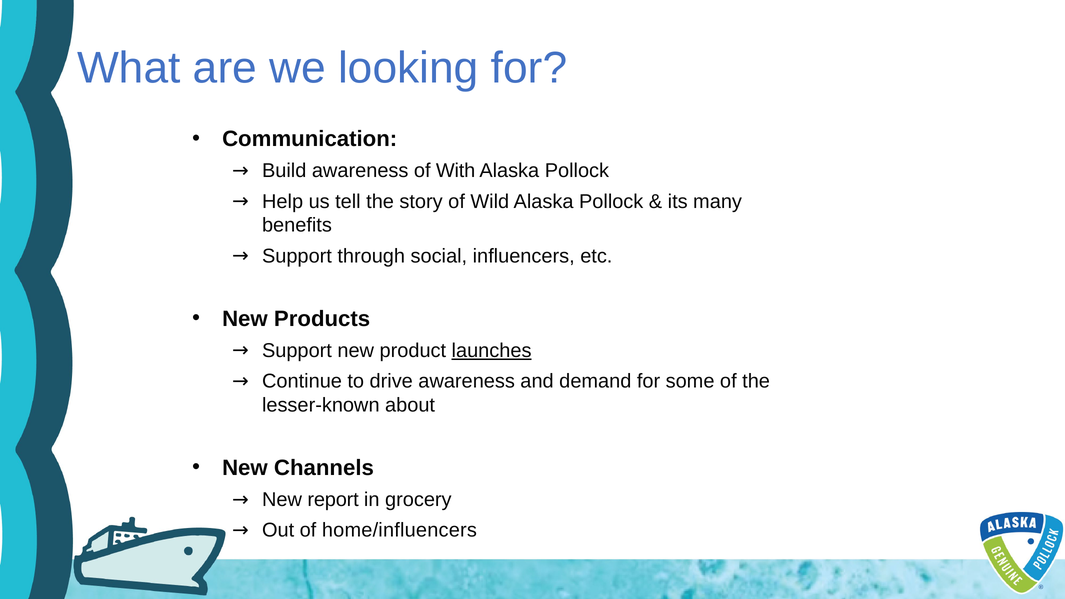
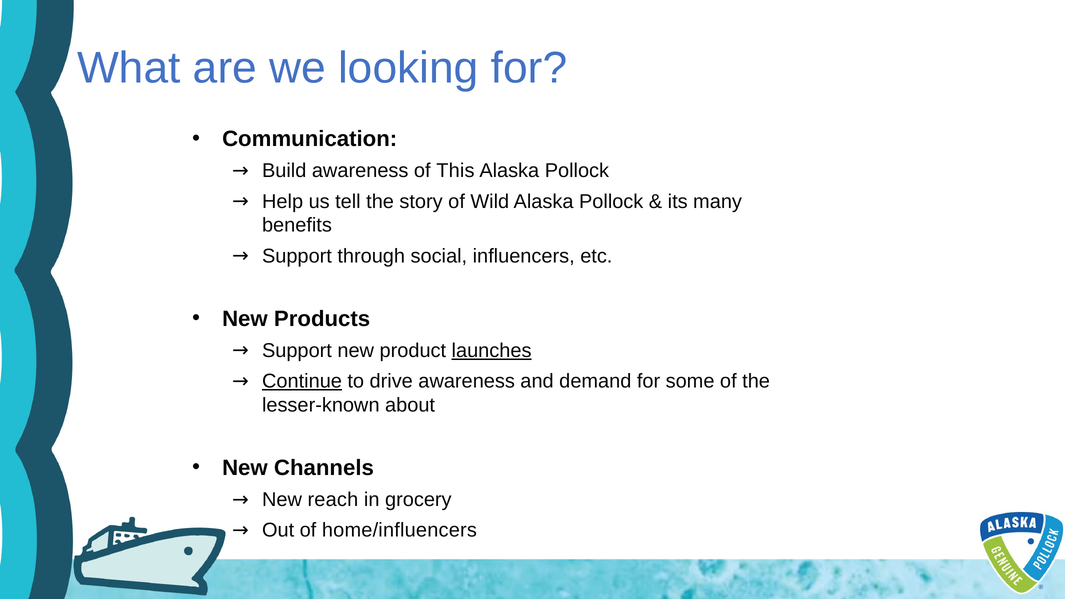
With: With -> This
Continue underline: none -> present
report: report -> reach
